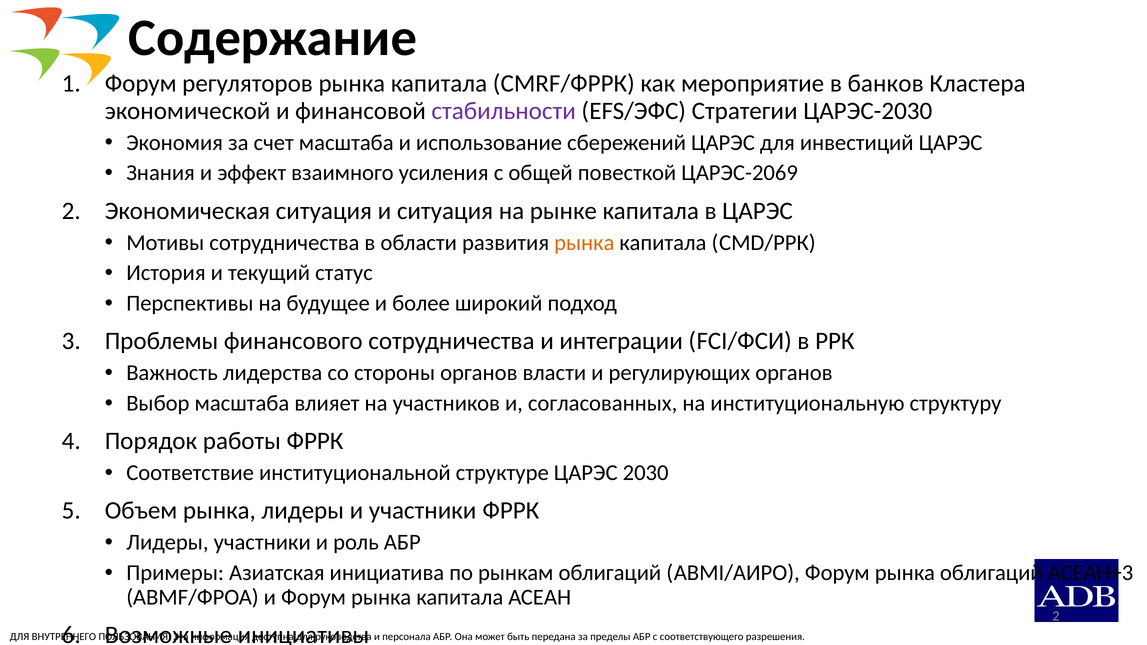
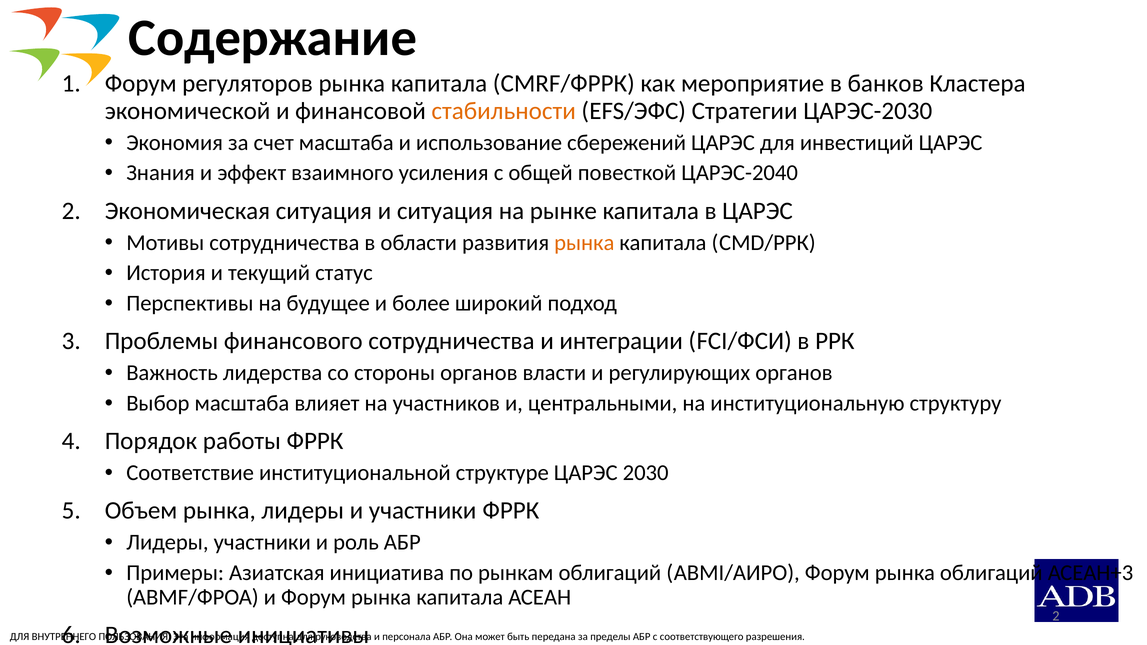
стабильности colour: purple -> orange
ЦАРЭС-2069: ЦАРЭС-2069 -> ЦАРЭС-2040
согласованных: согласованных -> центральными
